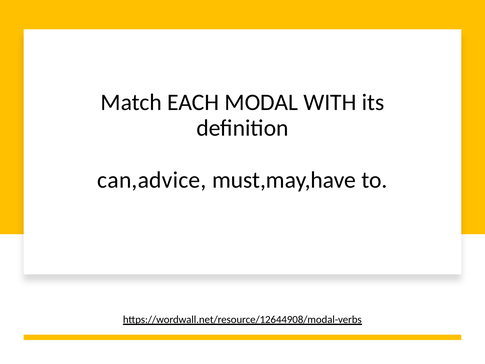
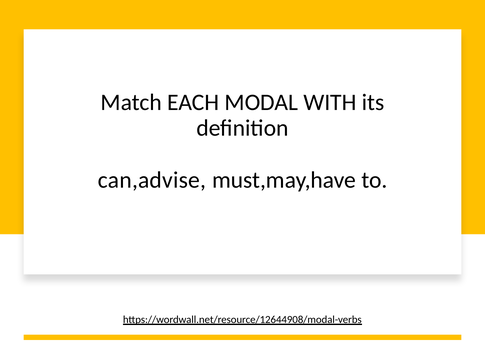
can,advice: can,advice -> can,advise
